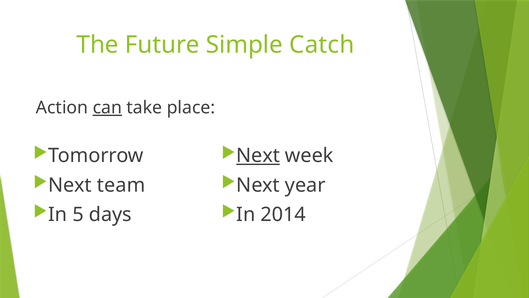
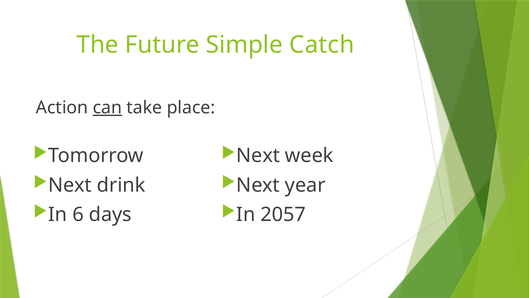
Next at (258, 156) underline: present -> none
team: team -> drink
5: 5 -> 6
2014: 2014 -> 2057
